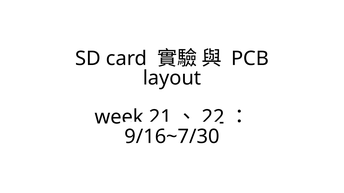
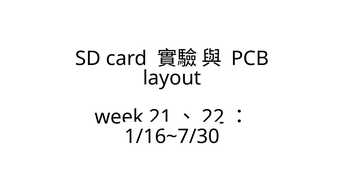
9/16~7/30: 9/16~7/30 -> 1/16~7/30
